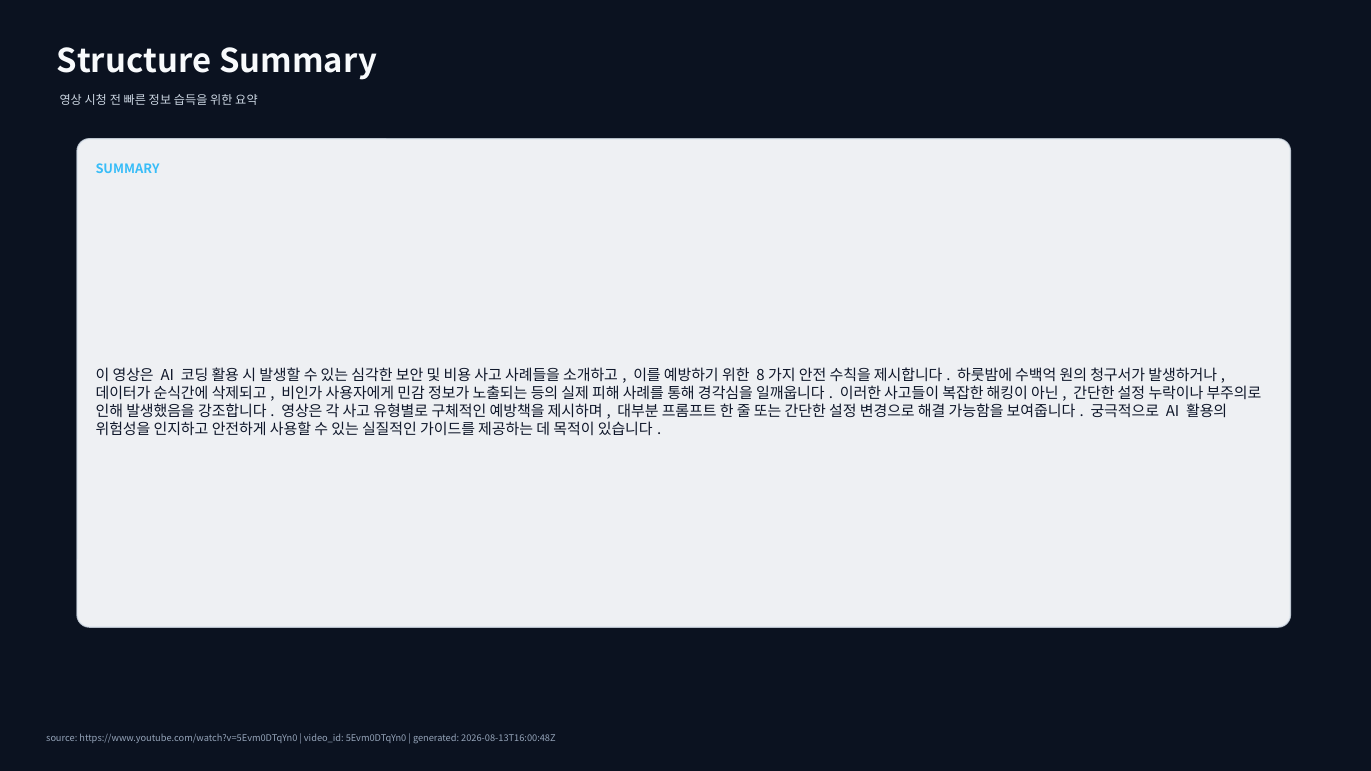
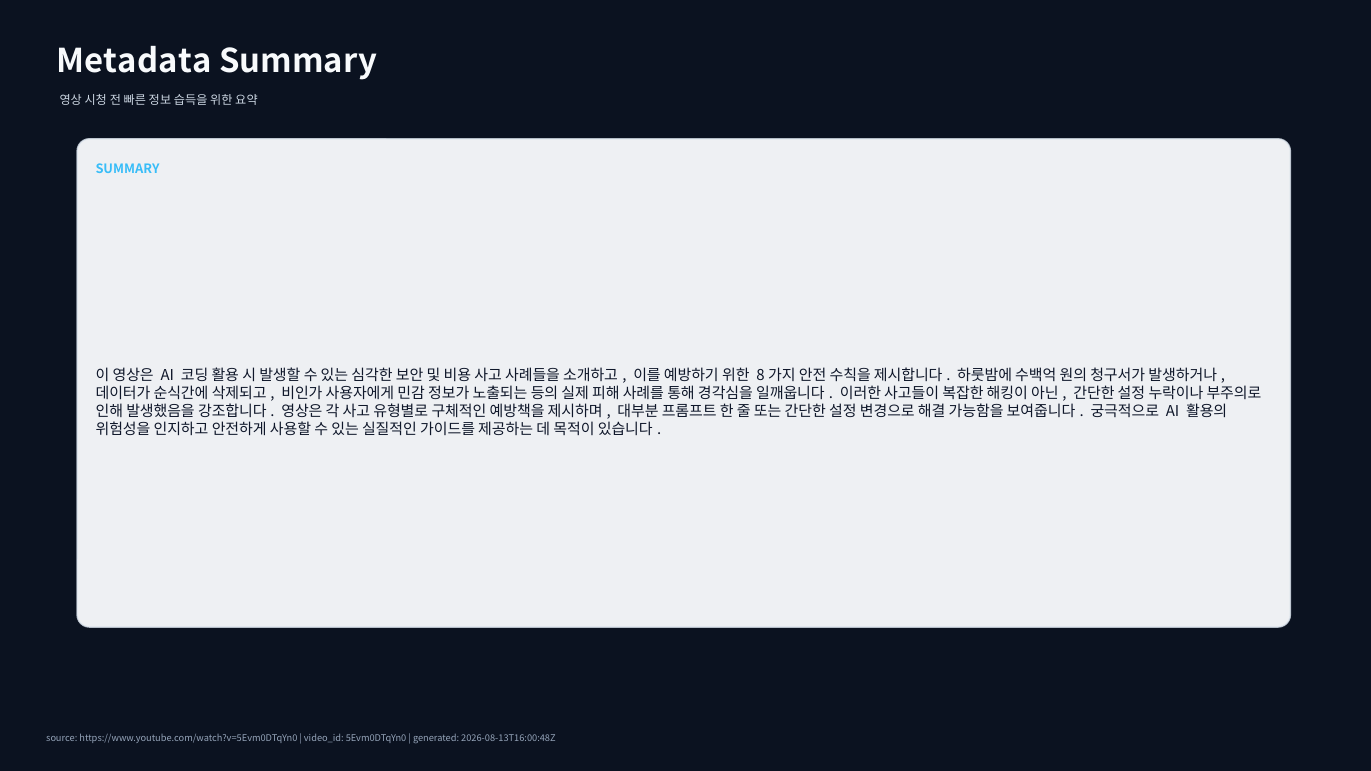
Structure: Structure -> Metadata
